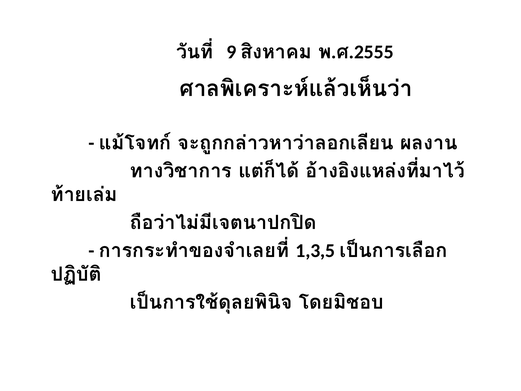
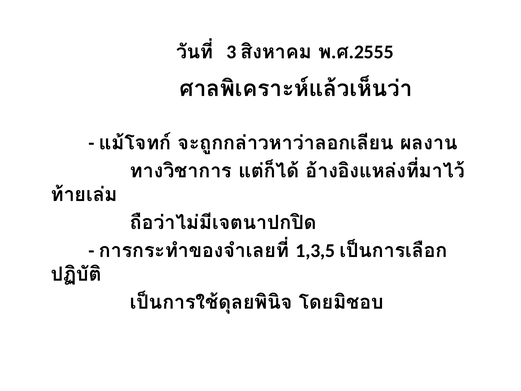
9: 9 -> 3
